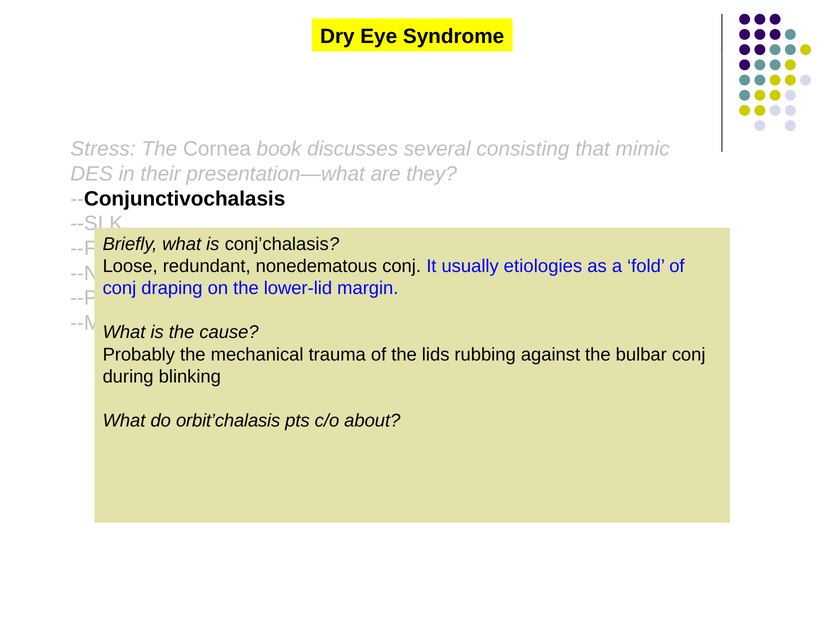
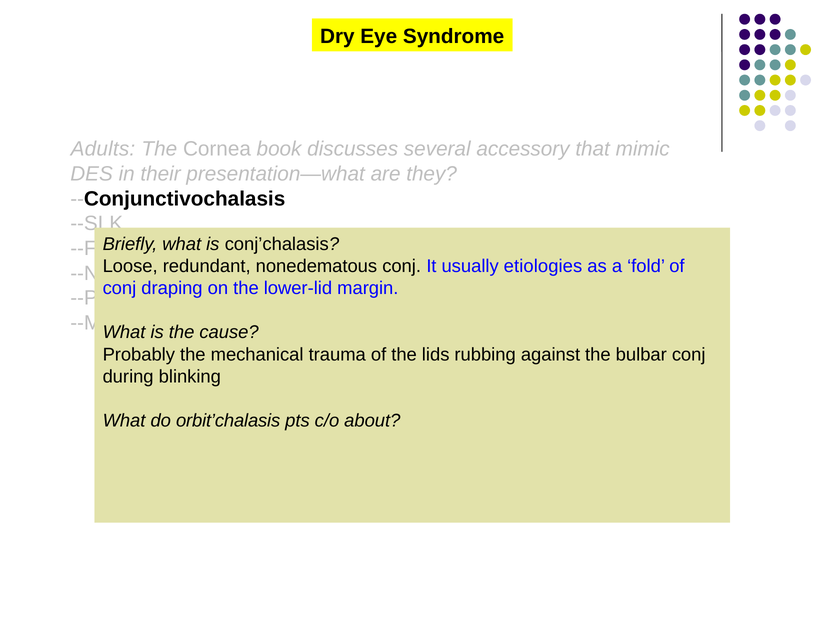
Stress: Stress -> Adults
consisting: consisting -> accessory
